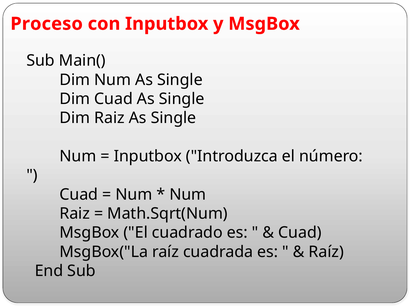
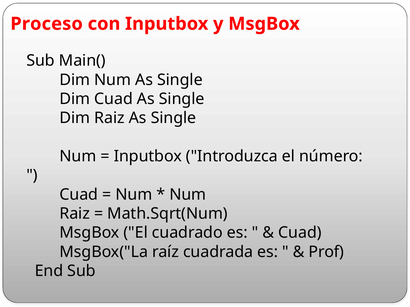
Raíz at (326, 252): Raíz -> Prof
